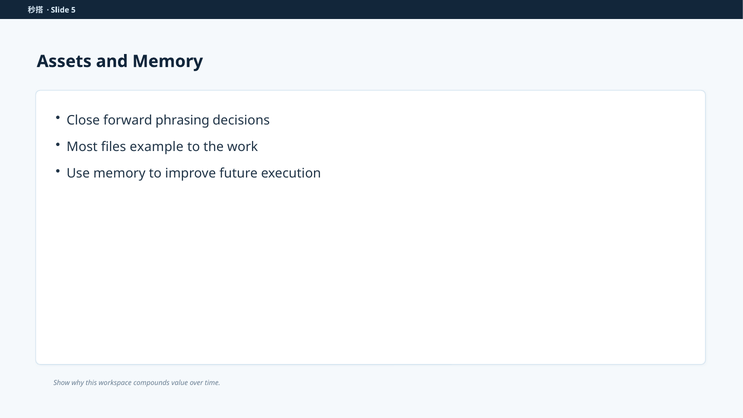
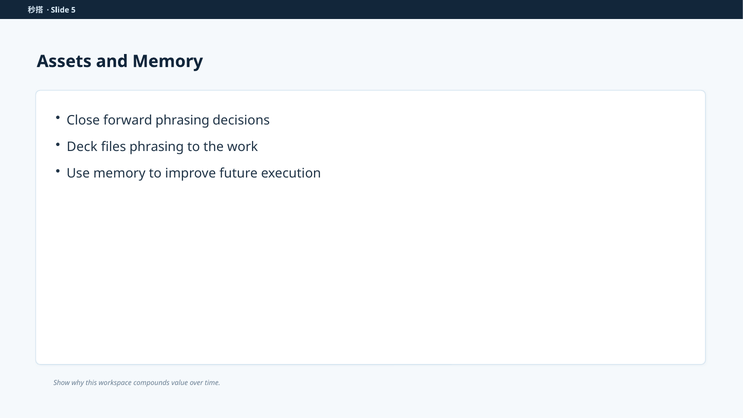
Most: Most -> Deck
files example: example -> phrasing
